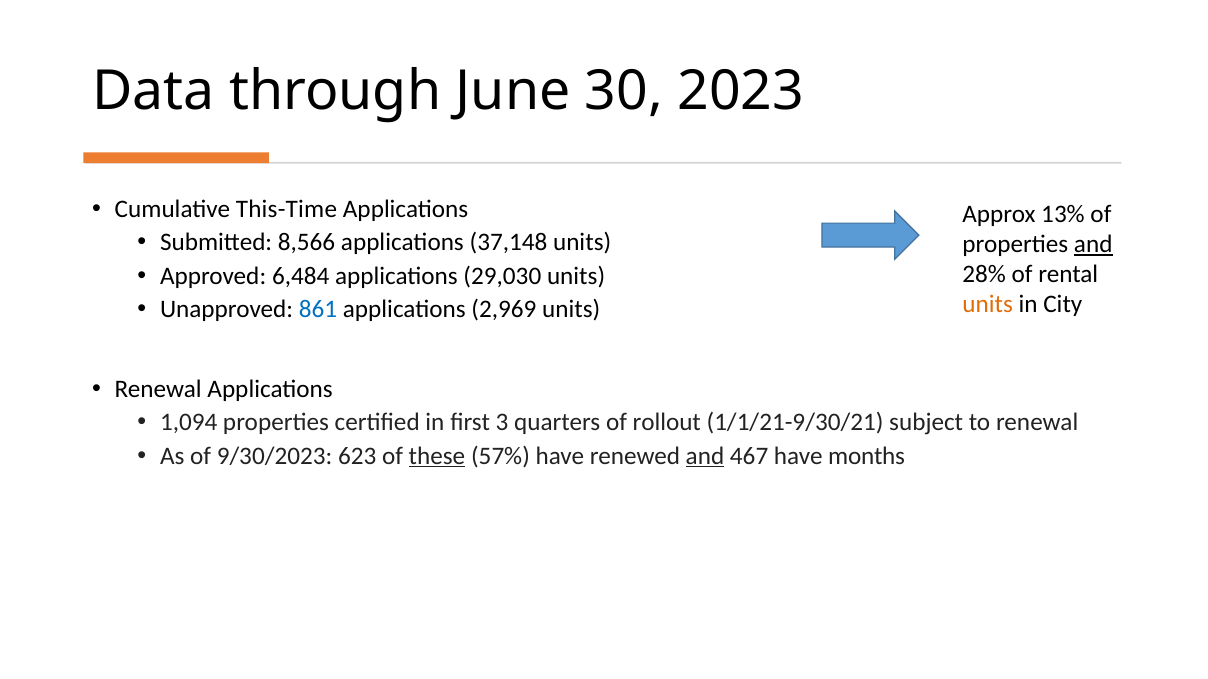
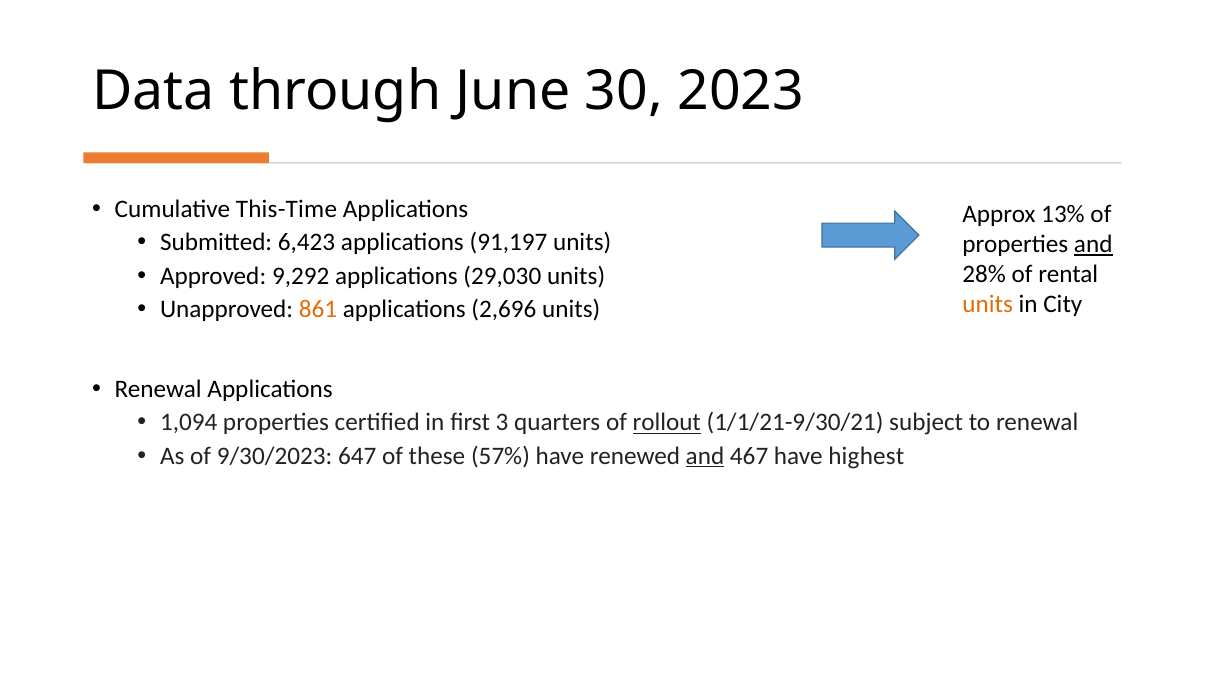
8,566: 8,566 -> 6,423
37,148: 37,148 -> 91,197
6,484: 6,484 -> 9,292
861 colour: blue -> orange
2,969: 2,969 -> 2,696
rollout underline: none -> present
623: 623 -> 647
these underline: present -> none
months: months -> highest
